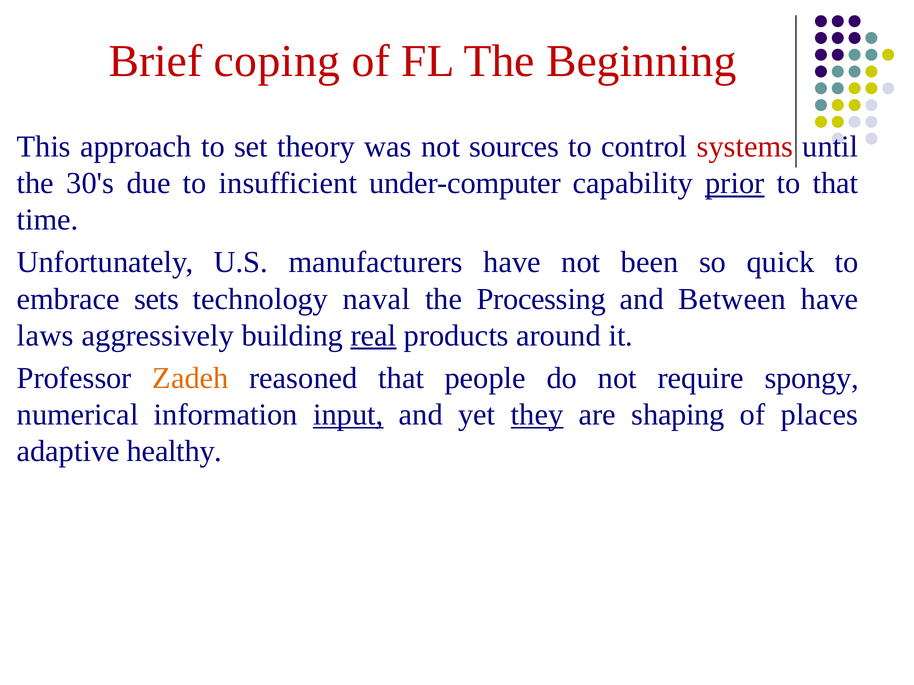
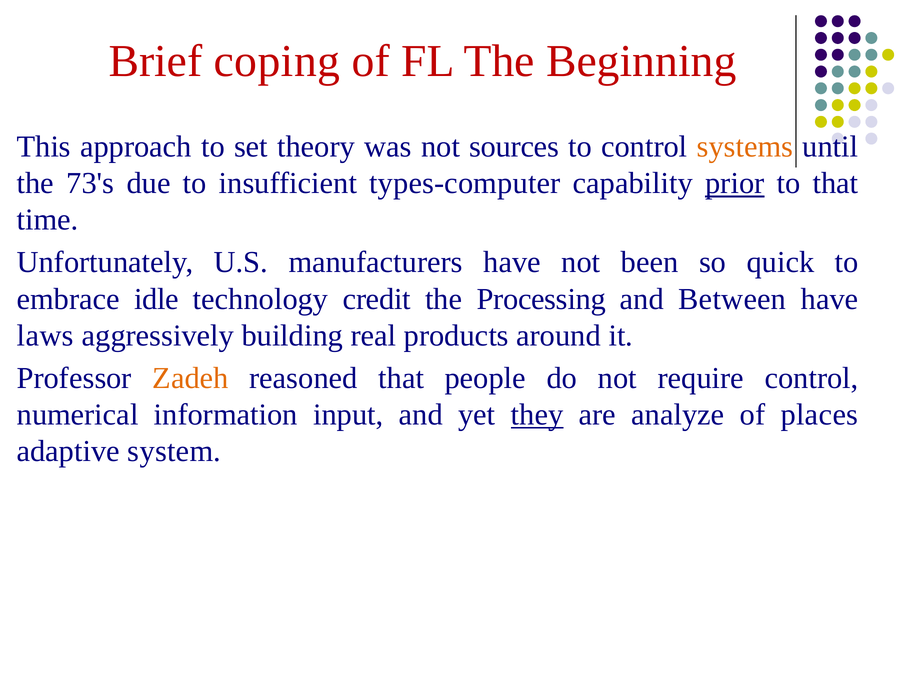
systems colour: red -> orange
30's: 30's -> 73's
under-computer: under-computer -> types-computer
sets: sets -> idle
naval: naval -> credit
real underline: present -> none
require spongy: spongy -> control
input underline: present -> none
shaping: shaping -> analyze
healthy: healthy -> system
